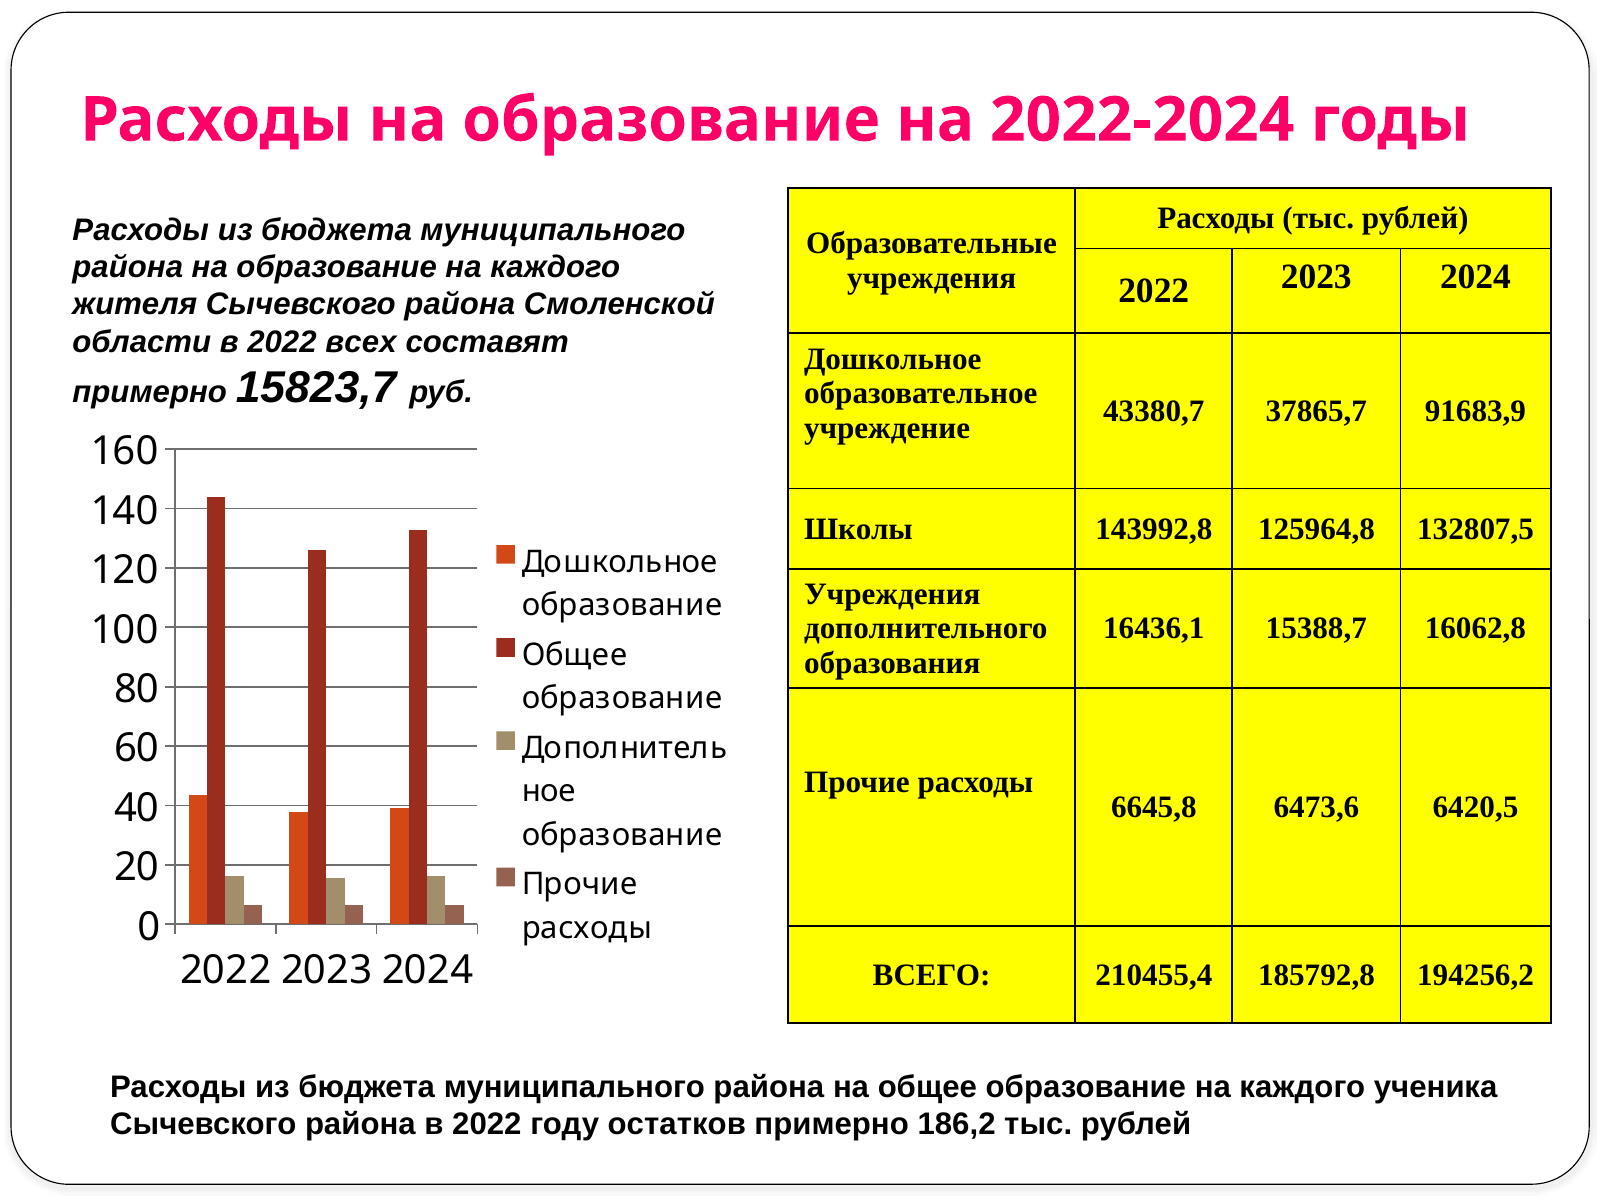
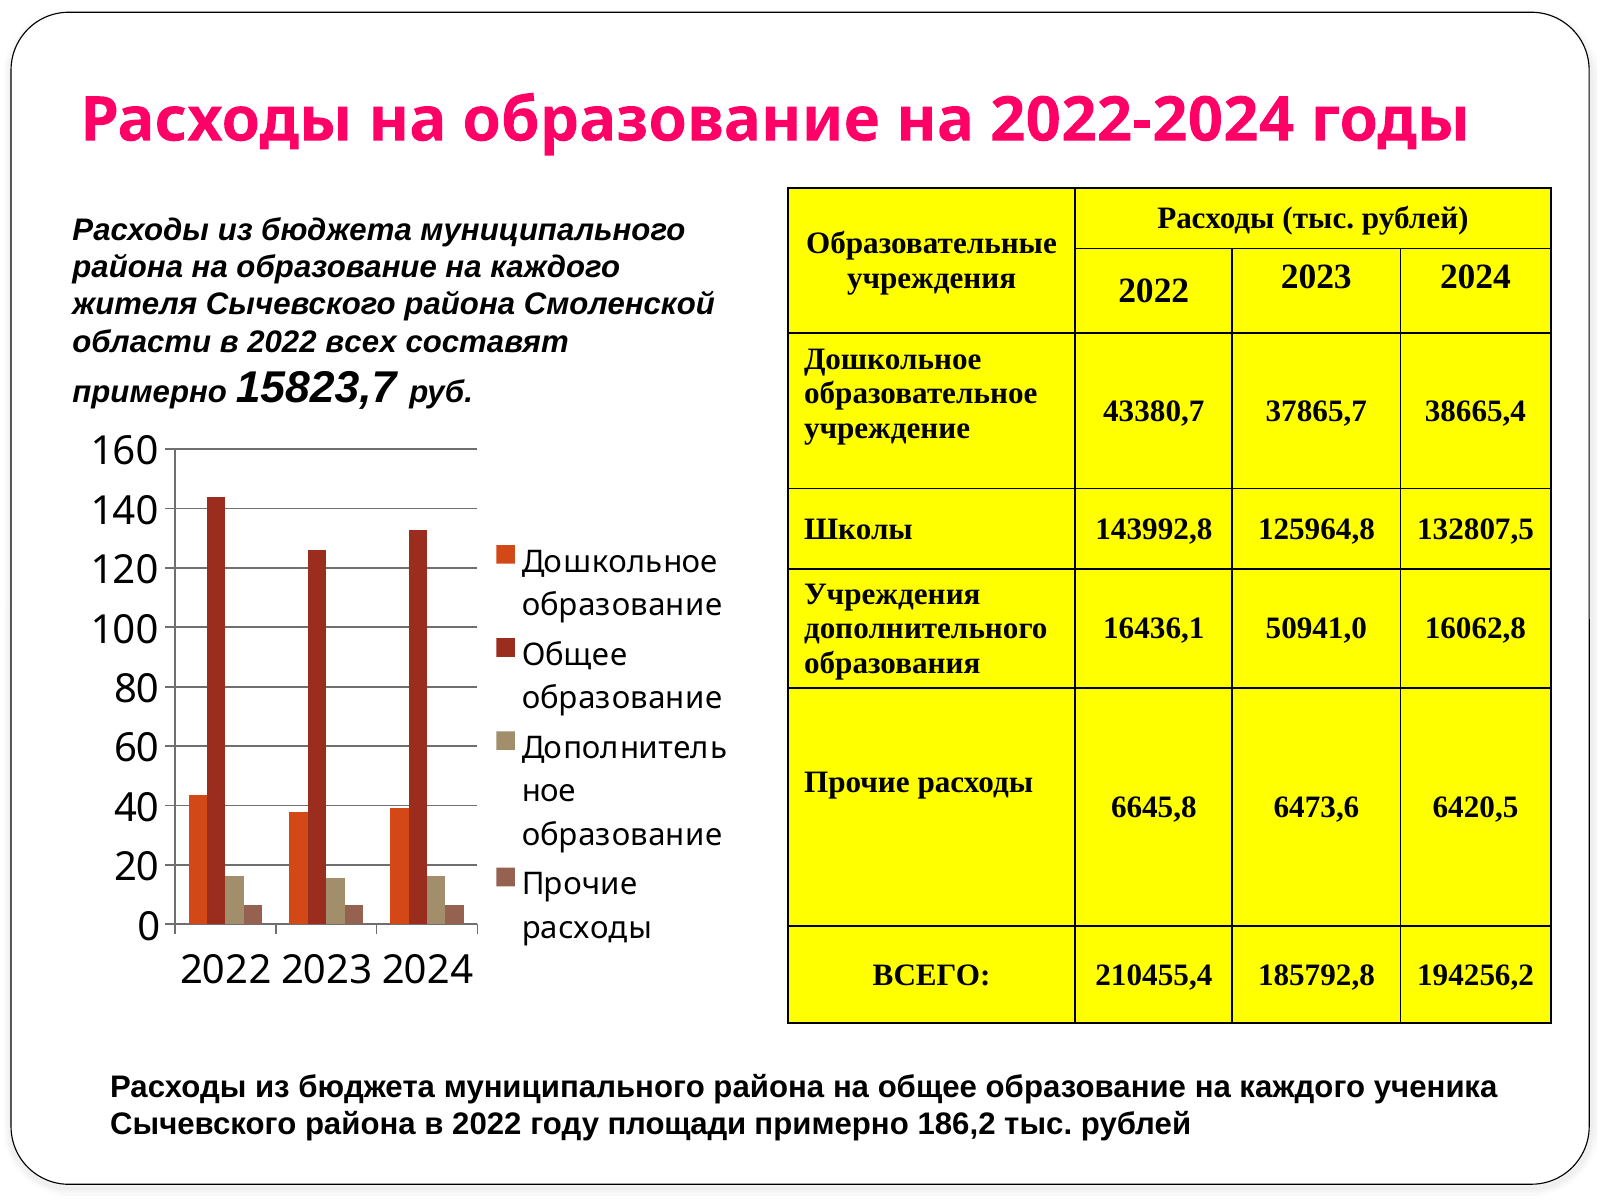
91683,9: 91683,9 -> 38665,4
15388,7: 15388,7 -> 50941,0
остатков: остатков -> площади
